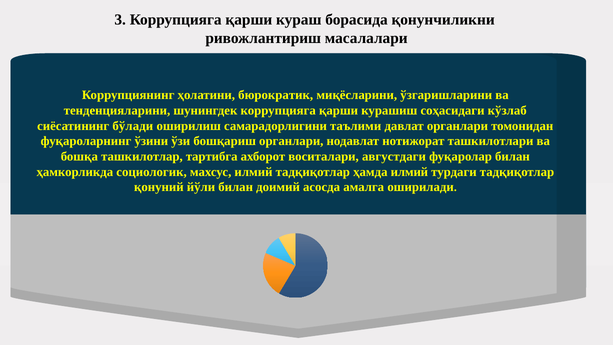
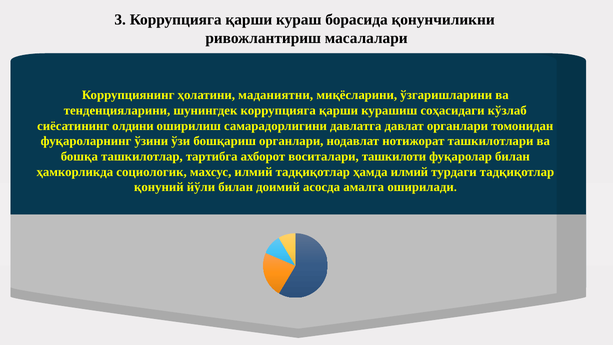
бюрократик: бюрократик -> маданиятни
бўлади: бўлади -> олдини
таълими: таълими -> давлатга
августдаги: августдаги -> ташкилоти
